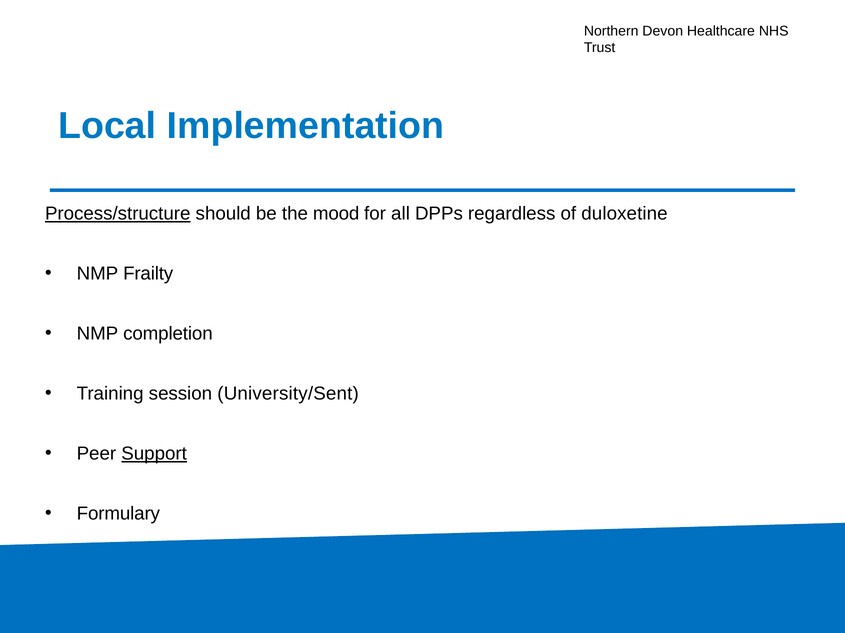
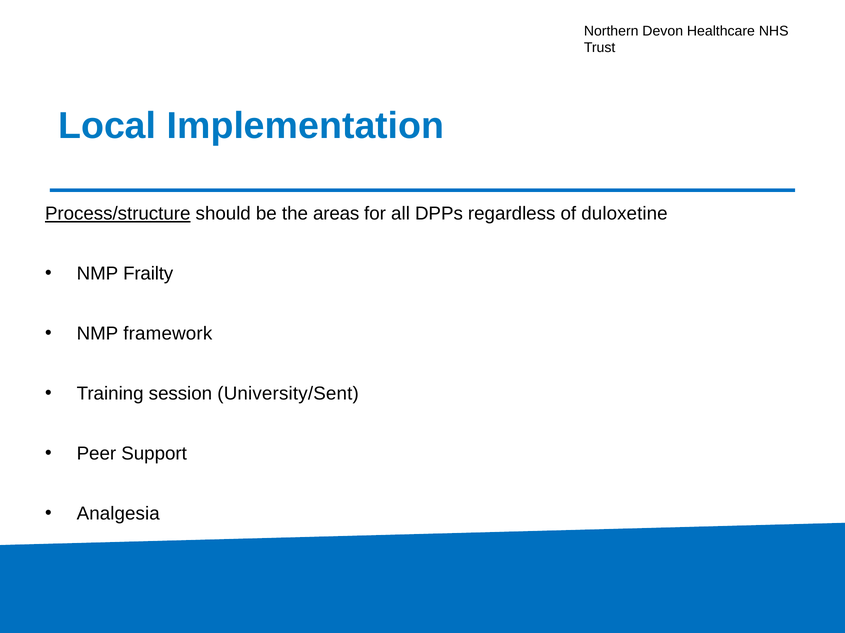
mood: mood -> areas
completion: completion -> framework
Support underline: present -> none
Formulary: Formulary -> Analgesia
